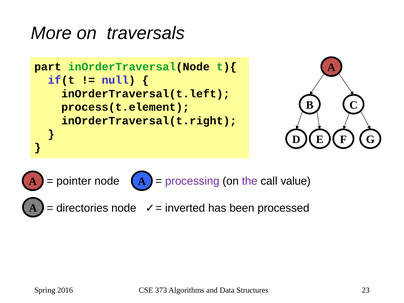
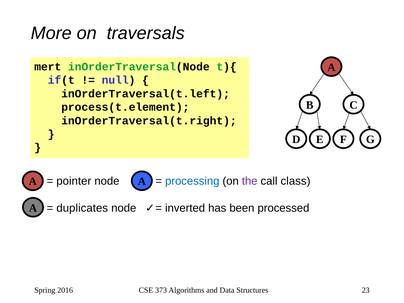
part: part -> mert
processing colour: purple -> blue
value: value -> class
directories: directories -> duplicates
